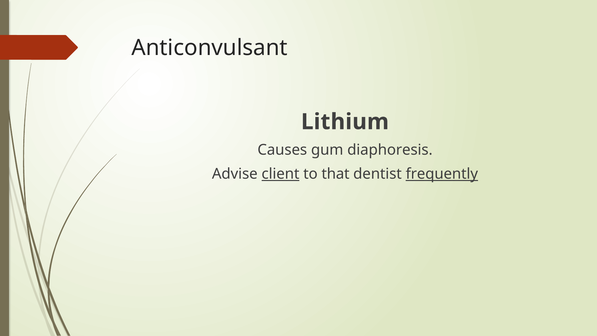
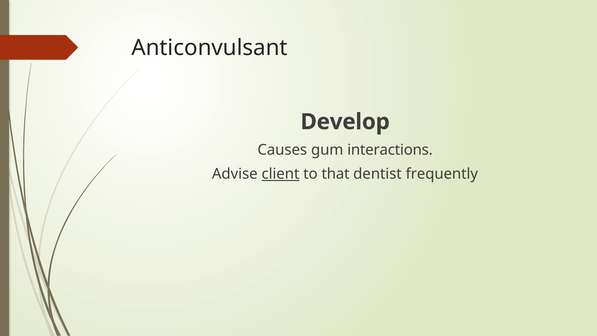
Lithium: Lithium -> Develop
diaphoresis: diaphoresis -> interactions
frequently underline: present -> none
